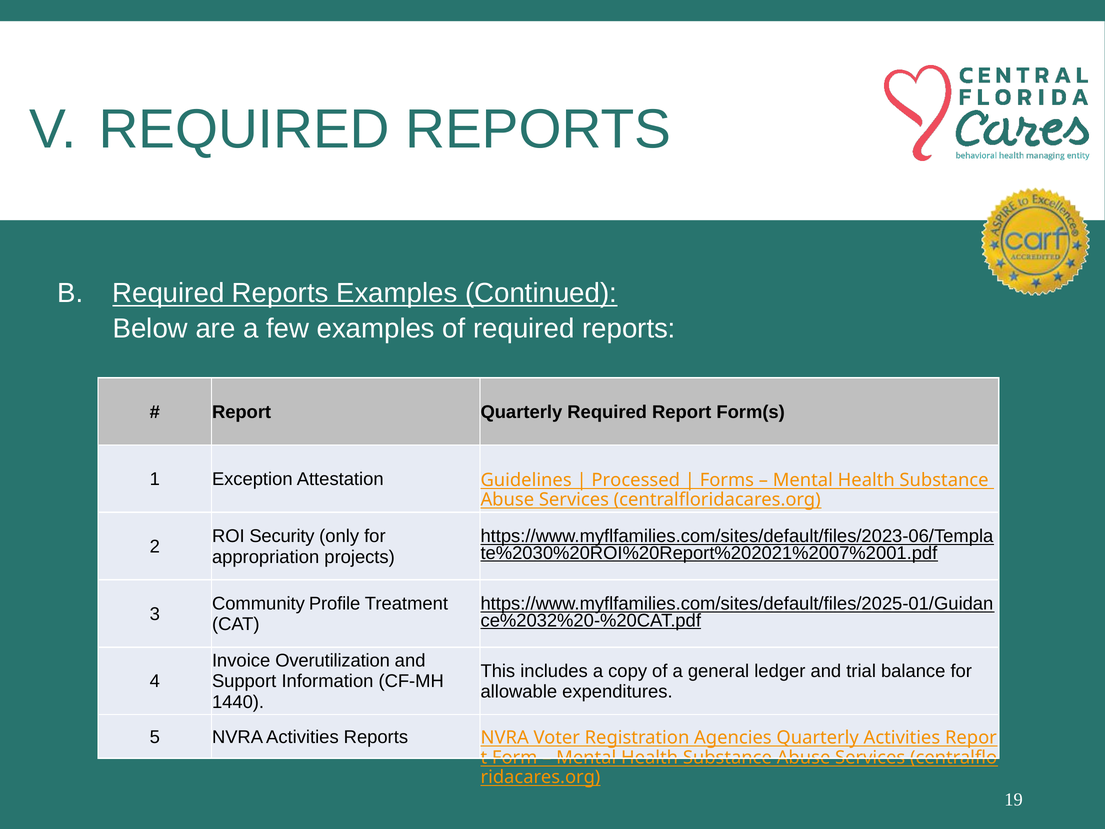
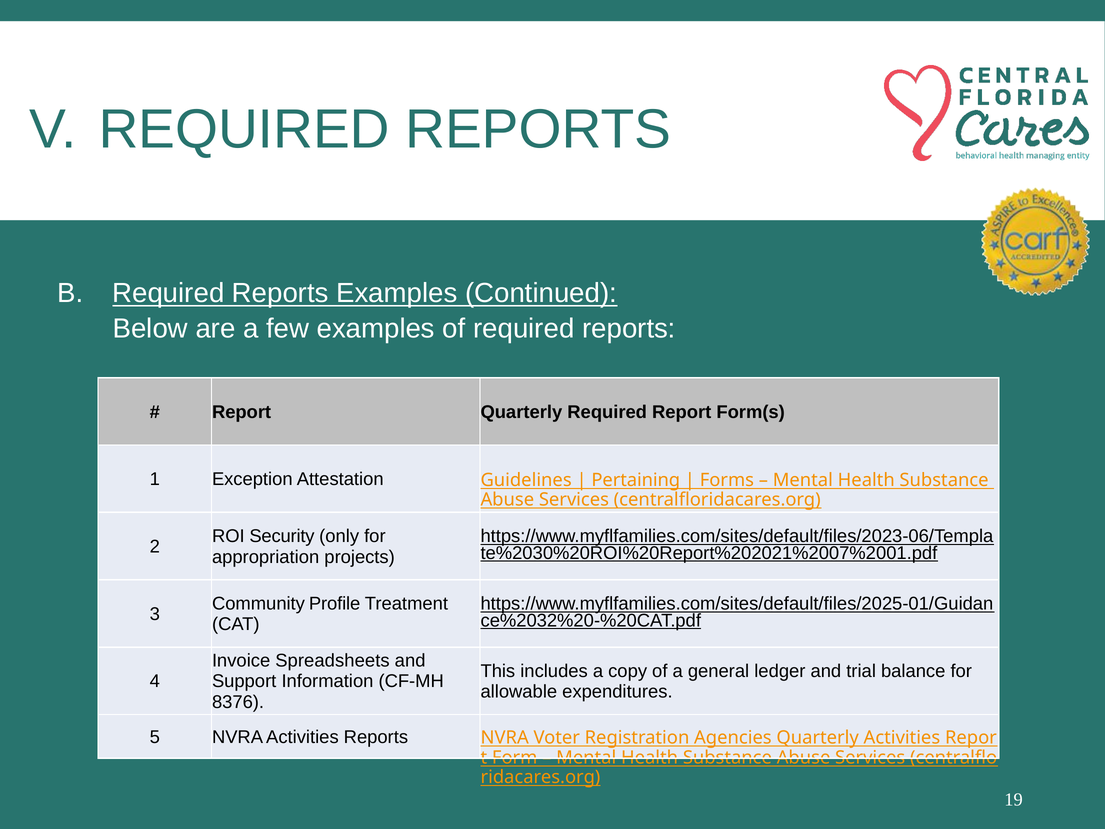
Processed: Processed -> Pertaining
Overutilization: Overutilization -> Spreadsheets
1440: 1440 -> 8376
